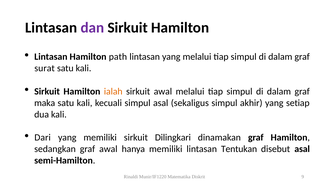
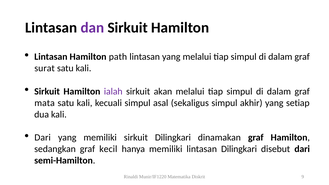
ialah colour: orange -> purple
sirkuit awal: awal -> akan
maka: maka -> mata
graf awal: awal -> kecil
lintasan Tentukan: Tentukan -> Dilingkari
disebut asal: asal -> dari
